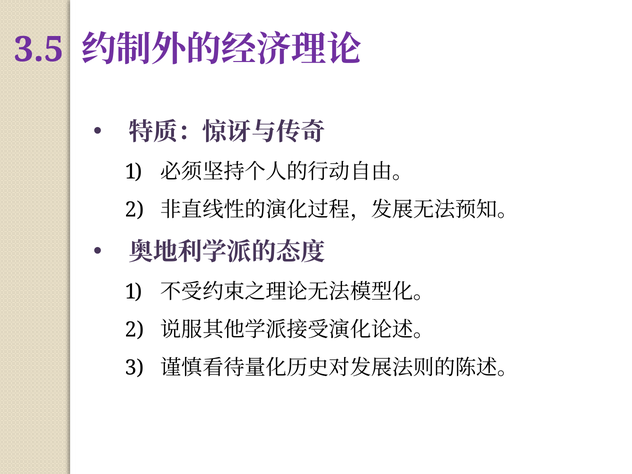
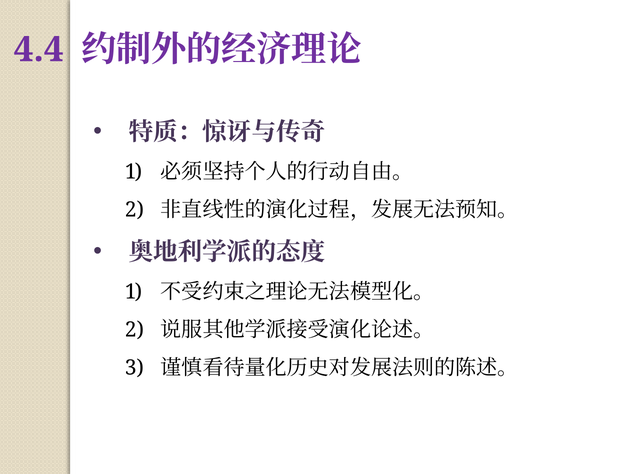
3.5: 3.5 -> 4.4
